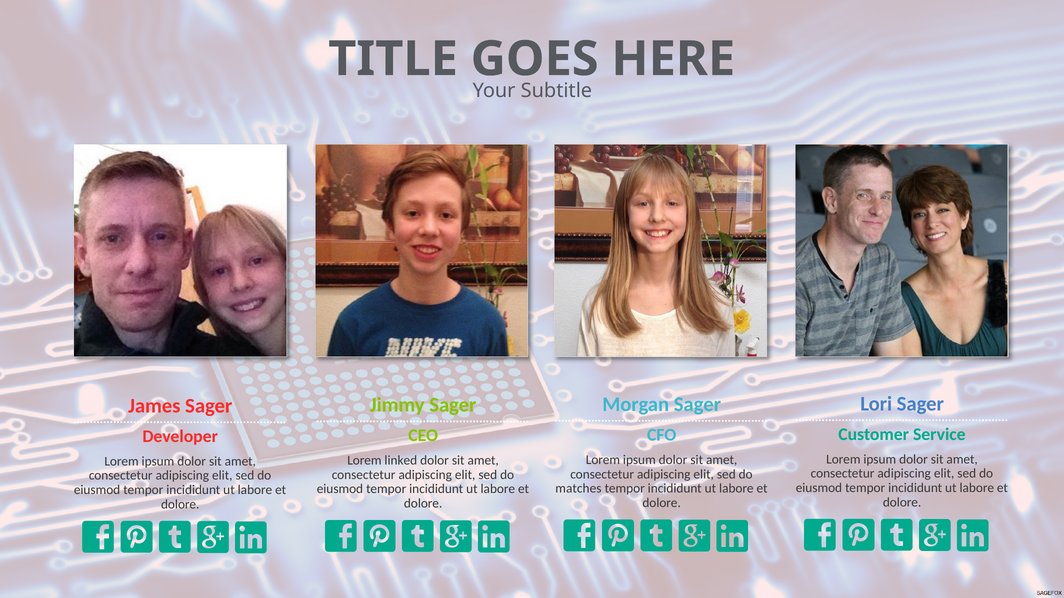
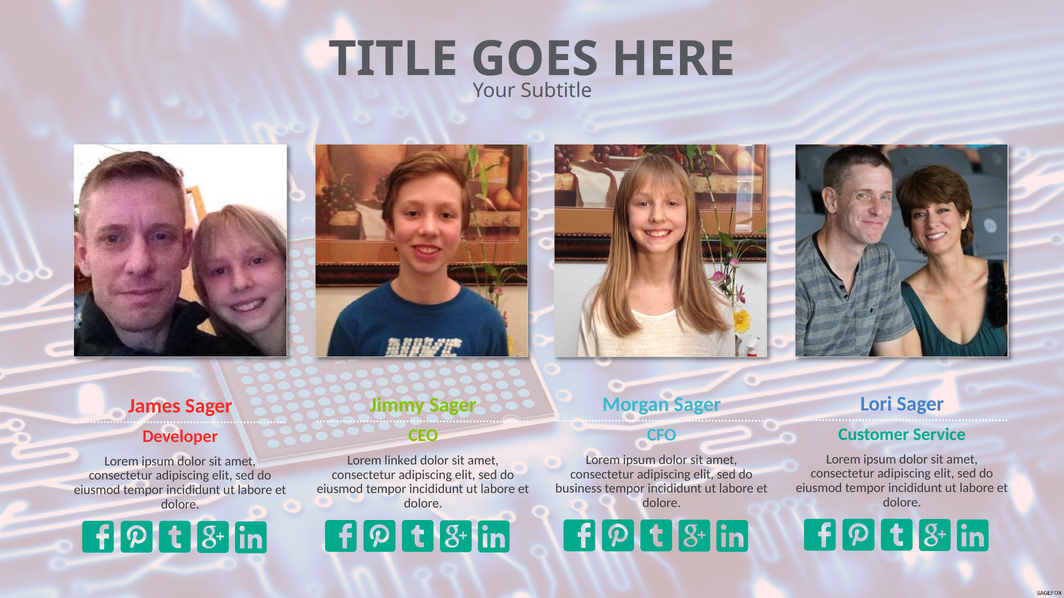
matches: matches -> business
